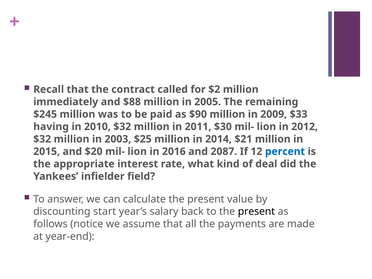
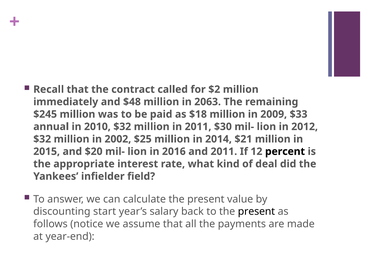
$88: $88 -> $48
2005: 2005 -> 2063
$90: $90 -> $18
having: having -> annual
2003: 2003 -> 2002
and 2087: 2087 -> 2011
percent colour: blue -> black
